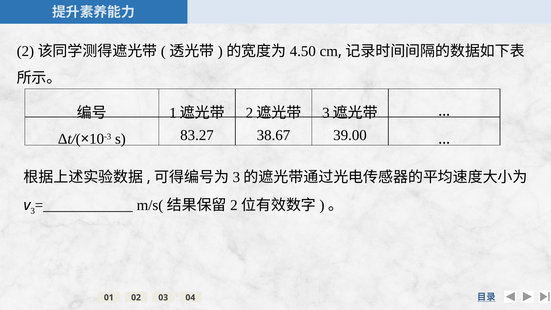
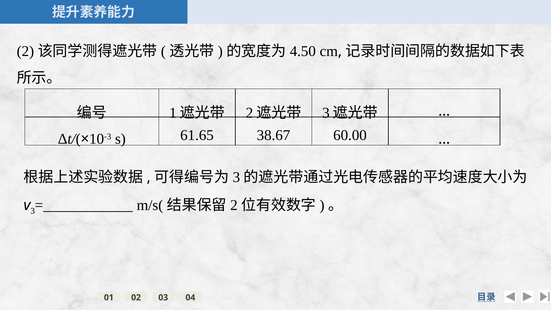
83.27: 83.27 -> 61.65
39.00: 39.00 -> 60.00
